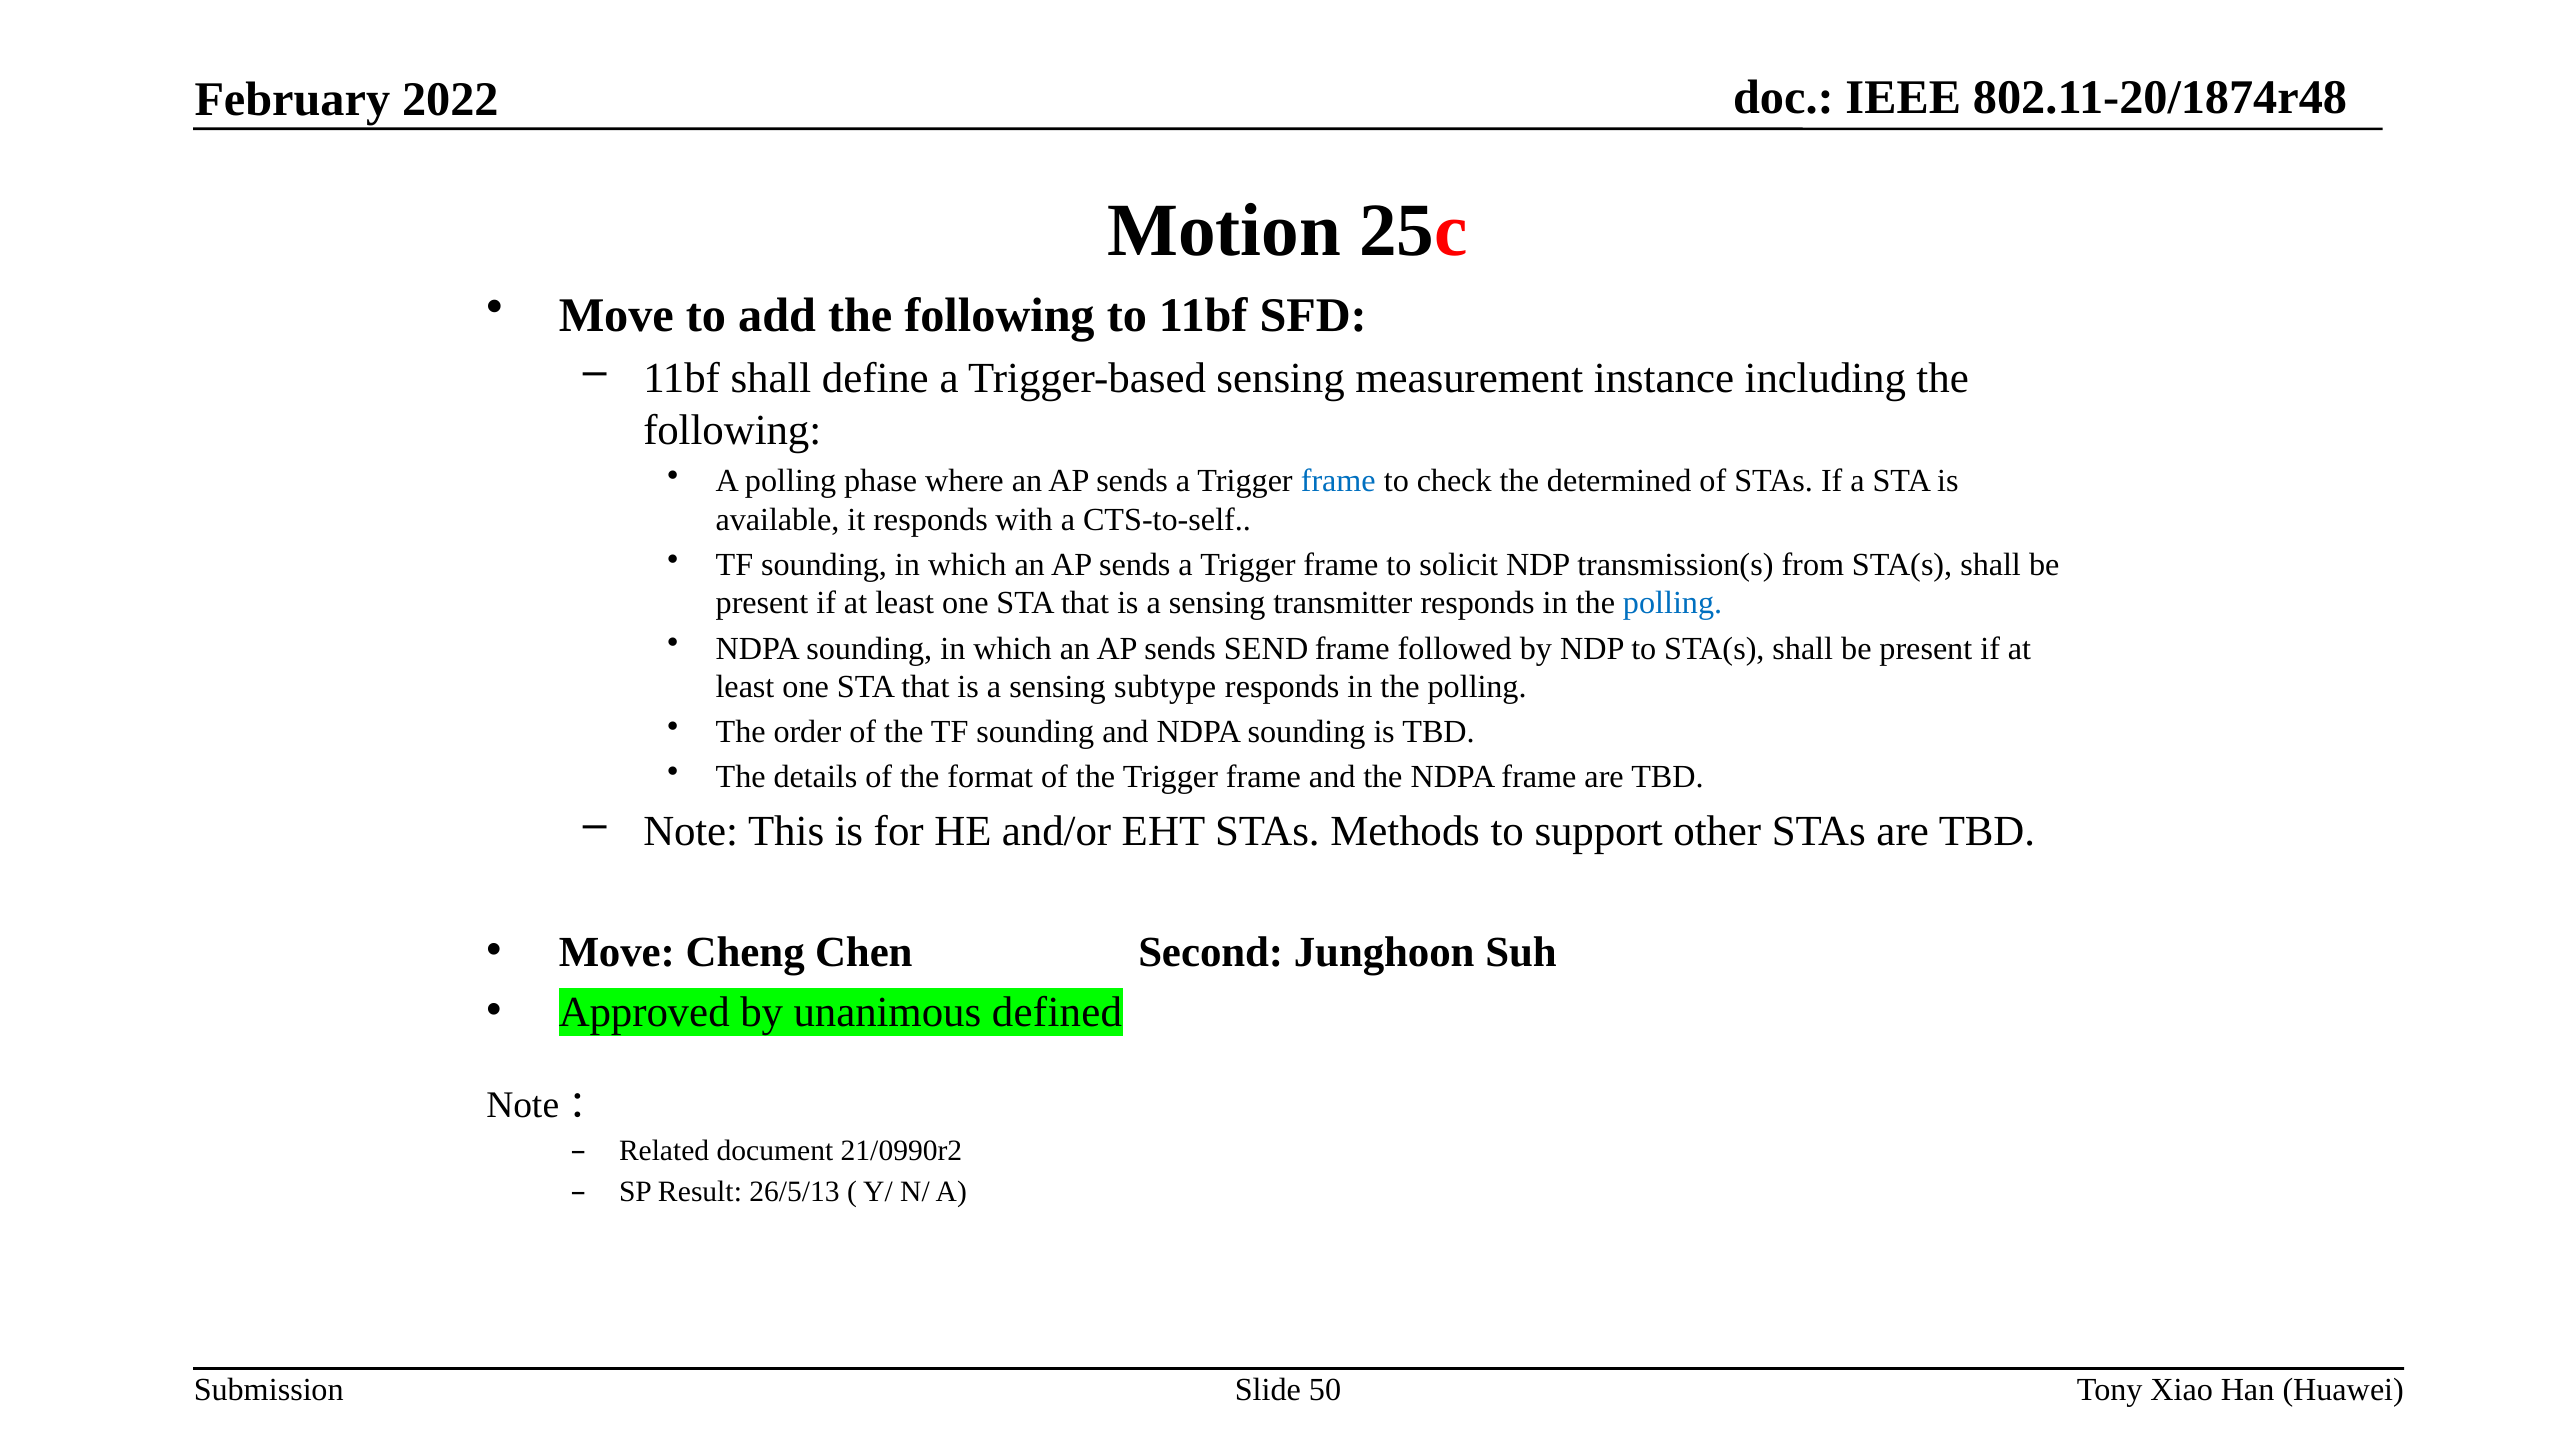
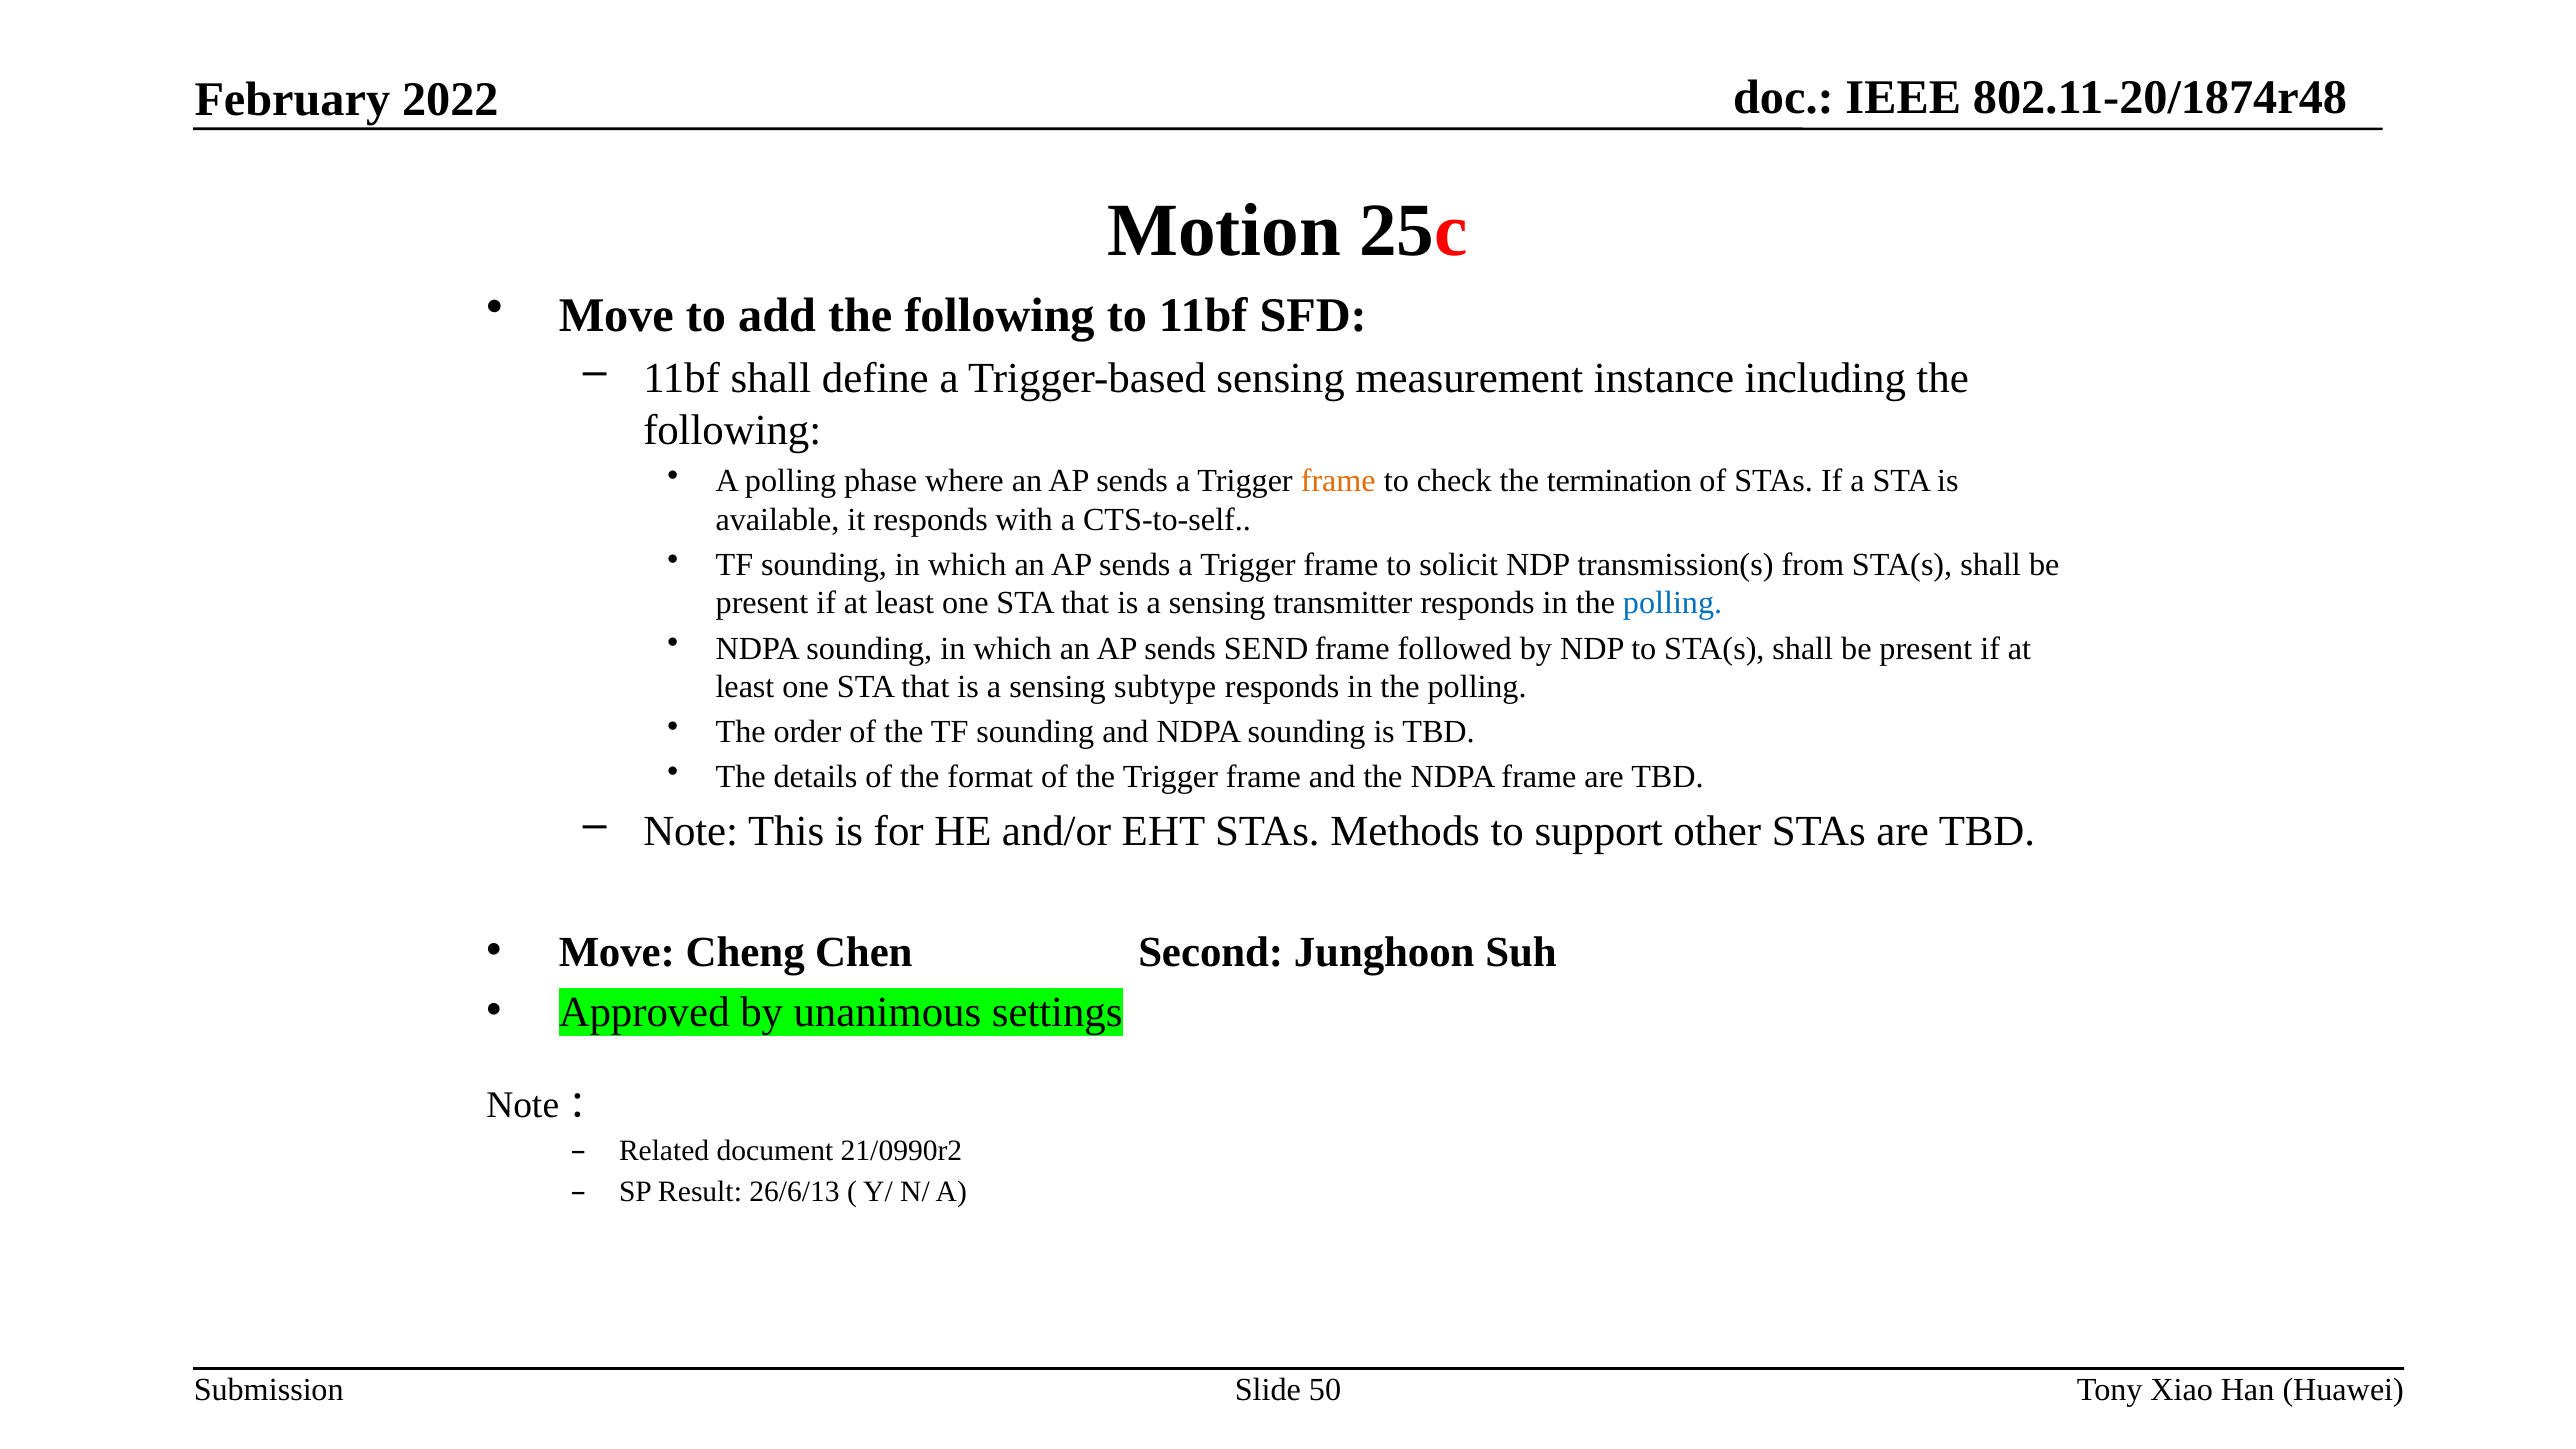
frame at (1338, 481) colour: blue -> orange
determined: determined -> termination
defined: defined -> settings
26/5/13: 26/5/13 -> 26/6/13
